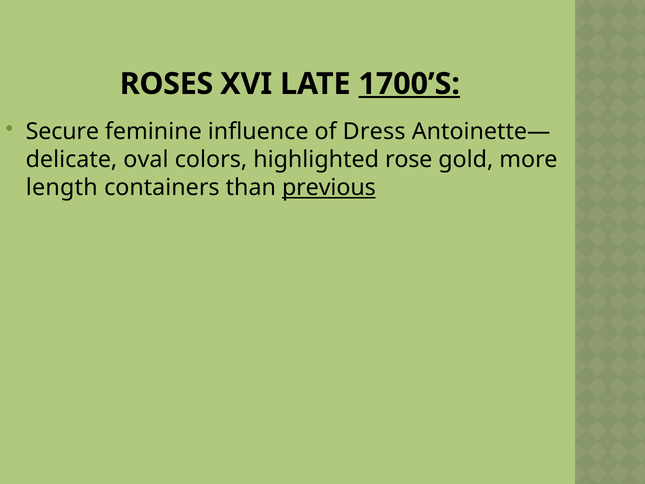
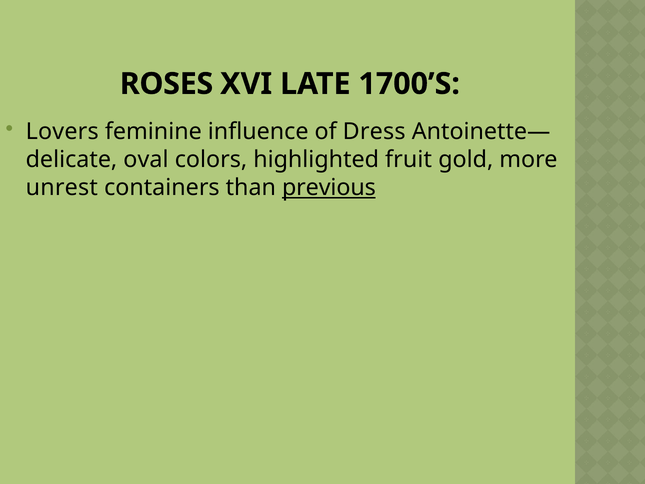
1700’S underline: present -> none
Secure: Secure -> Lovers
rose: rose -> fruit
length: length -> unrest
